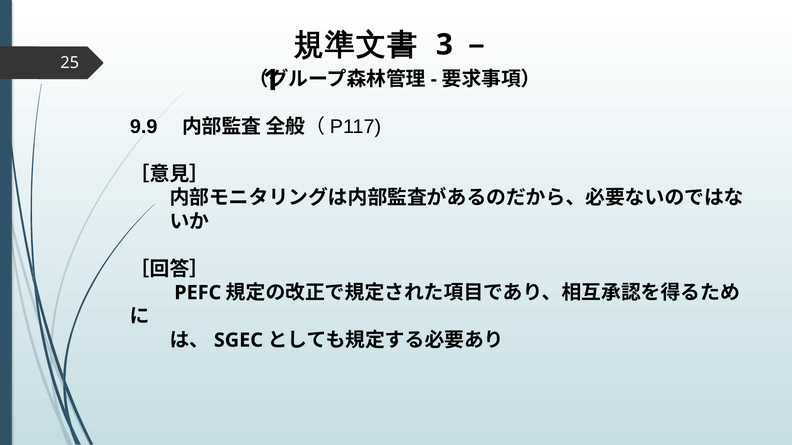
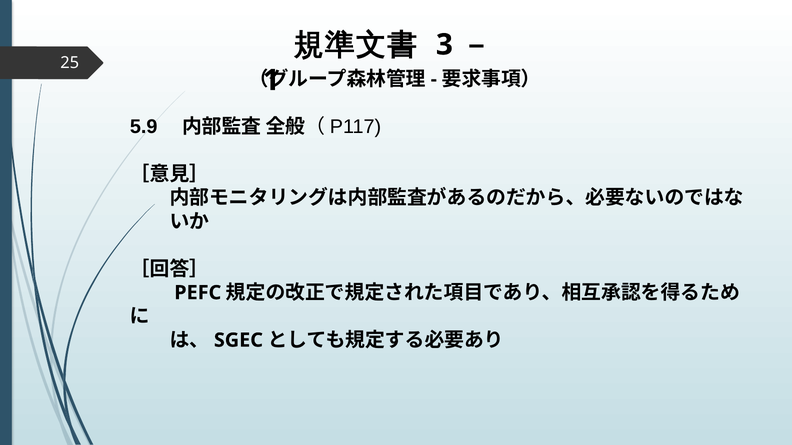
9.9: 9.9 -> 5.9
